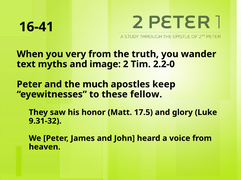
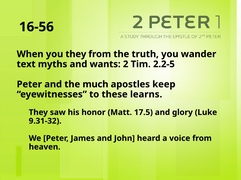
16-41: 16-41 -> 16-56
you very: very -> they
image: image -> wants
2.2-0: 2.2-0 -> 2.2-5
fellow: fellow -> learns
